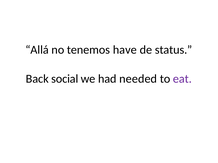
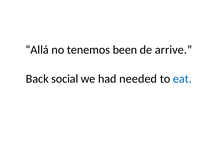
have: have -> been
status: status -> arrive
eat colour: purple -> blue
